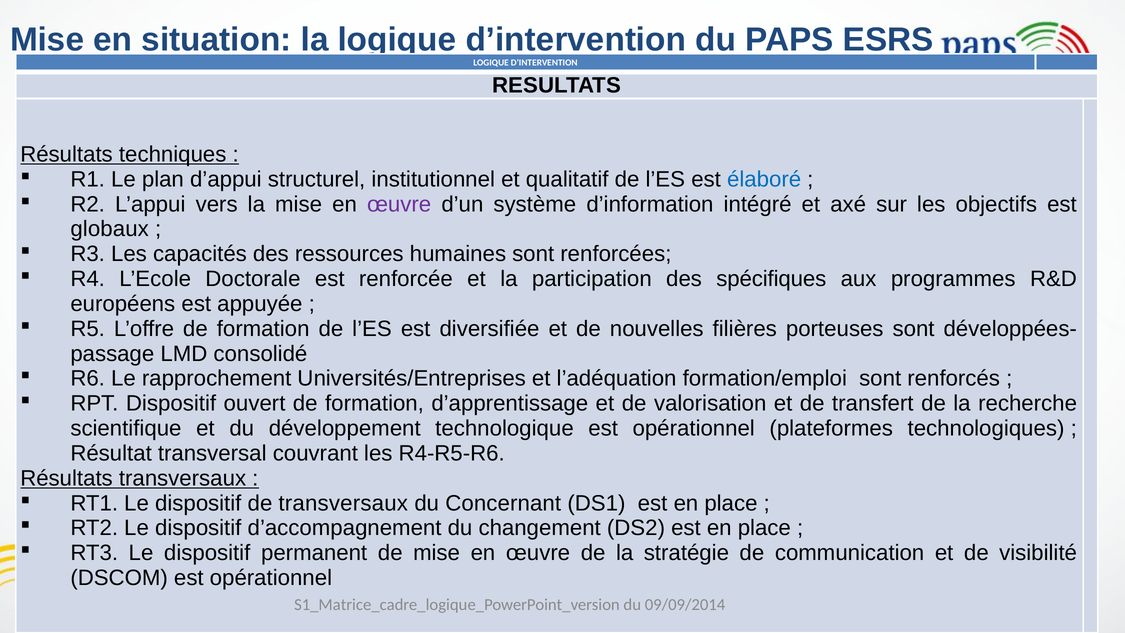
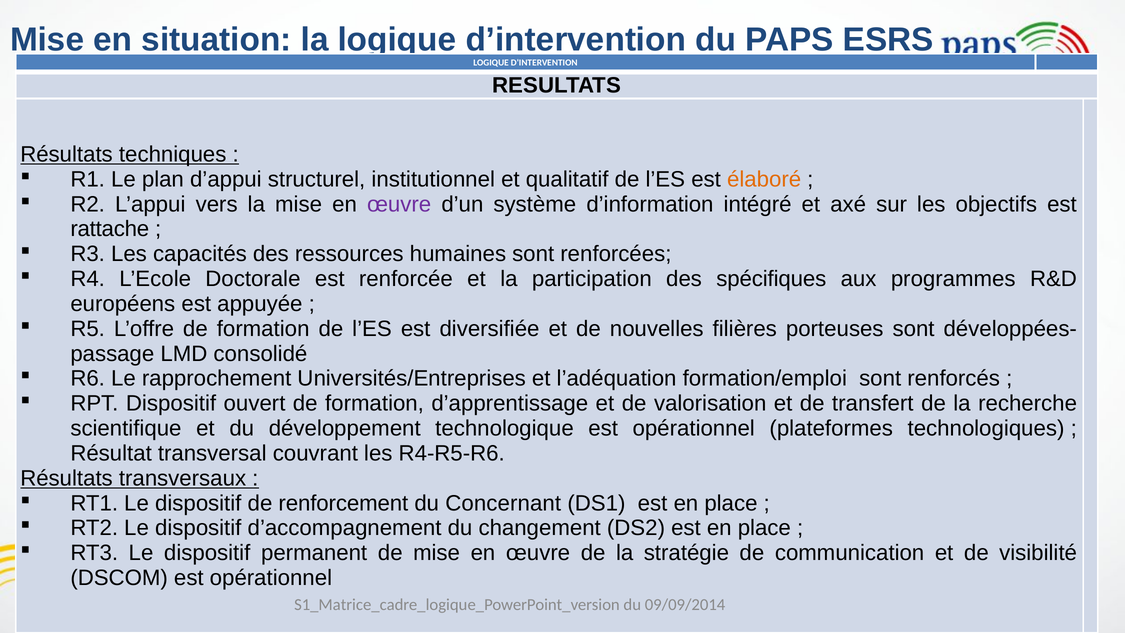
élaboré colour: blue -> orange
globaux: globaux -> rattache
de transversaux: transversaux -> renforcement
